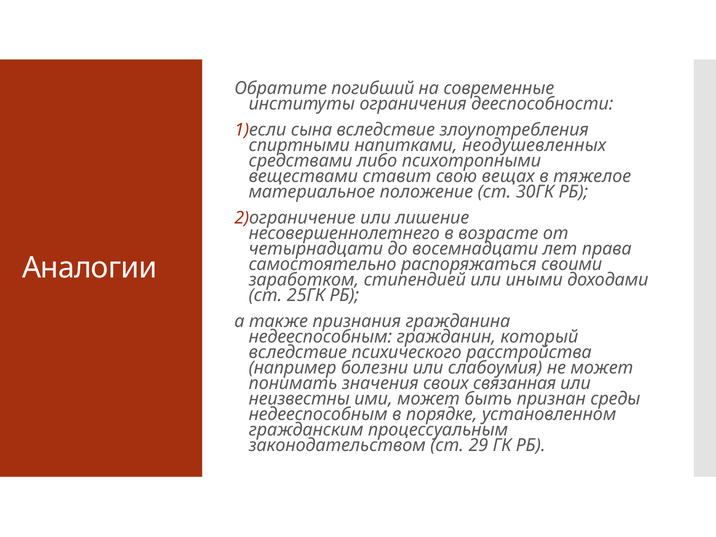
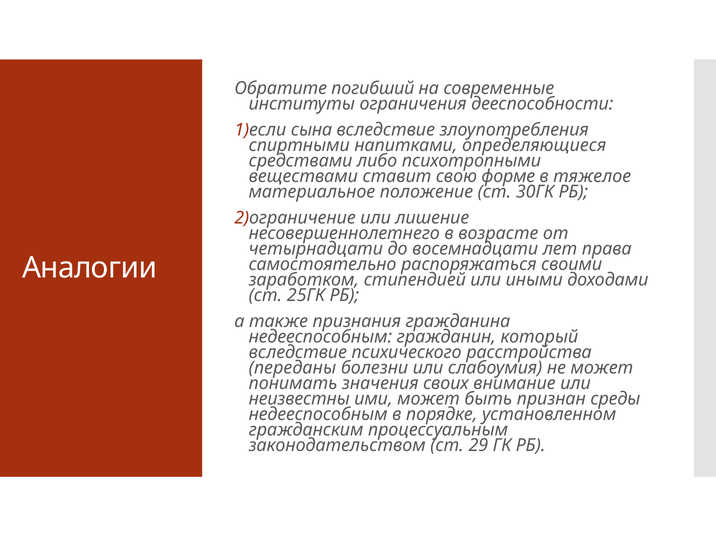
неодушевленных: неодушевленных -> определяющиеся
вещах: вещах -> форме
например: например -> переданы
связанная: связанная -> внимание
